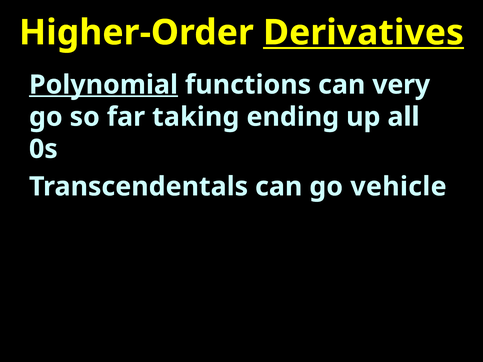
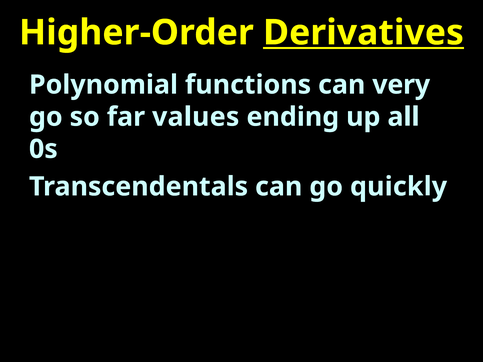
Polynomial underline: present -> none
taking: taking -> values
vehicle: vehicle -> quickly
